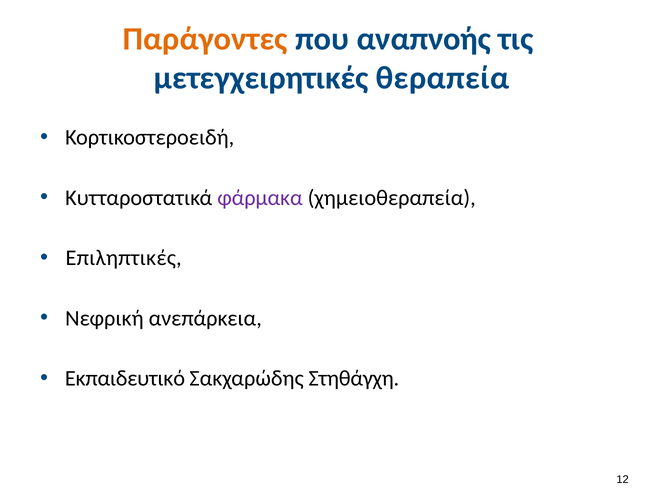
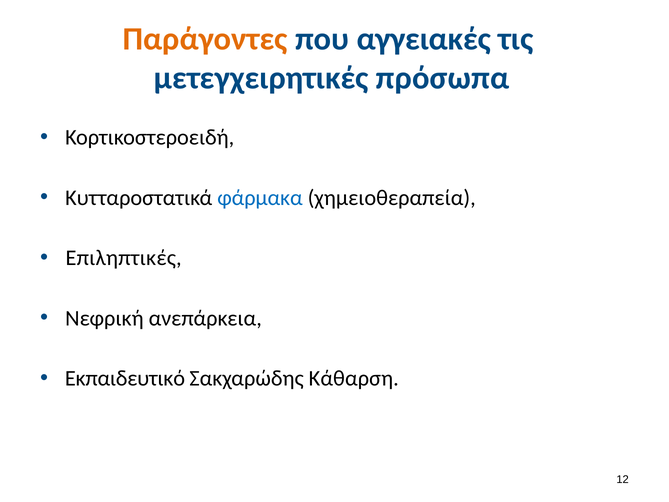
αναπνοής: αναπνοής -> αγγειακές
θεραπεία: θεραπεία -> πρόσωπα
φάρμακα colour: purple -> blue
Στηθάγχη: Στηθάγχη -> Κάθαρση
